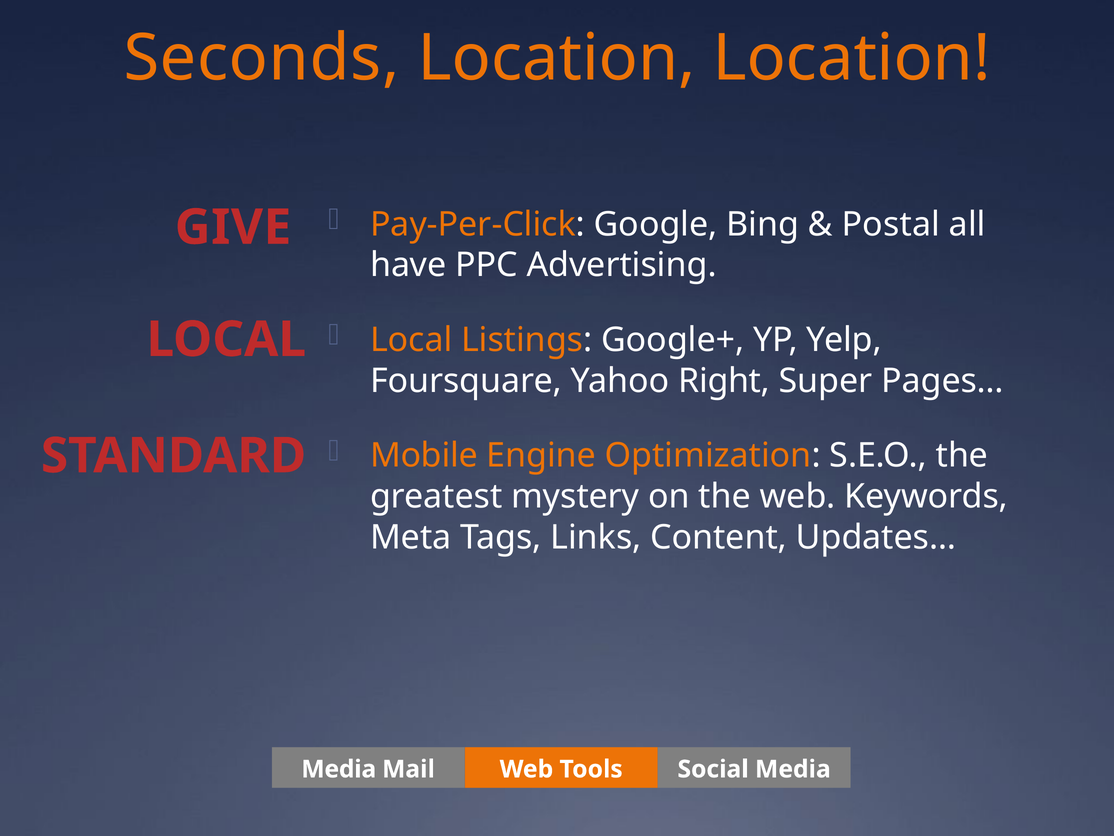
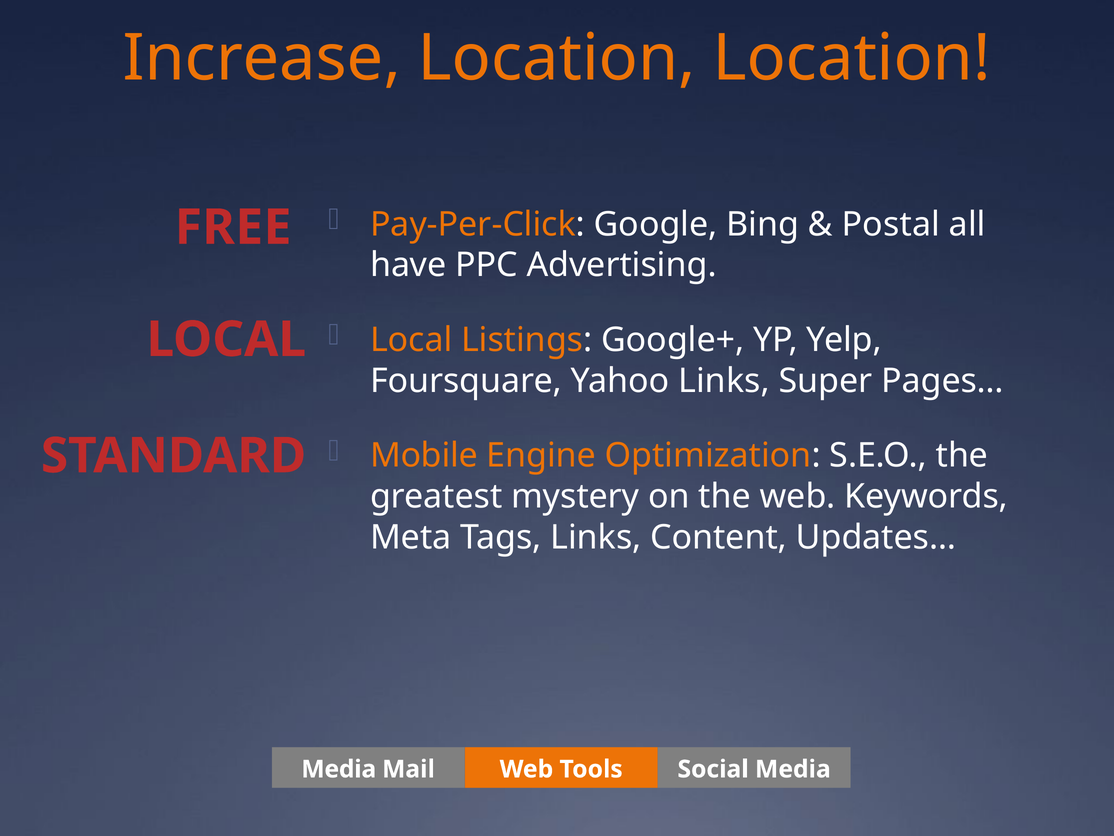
Seconds: Seconds -> Increase
GIVE: GIVE -> FREE
Yahoo Right: Right -> Links
